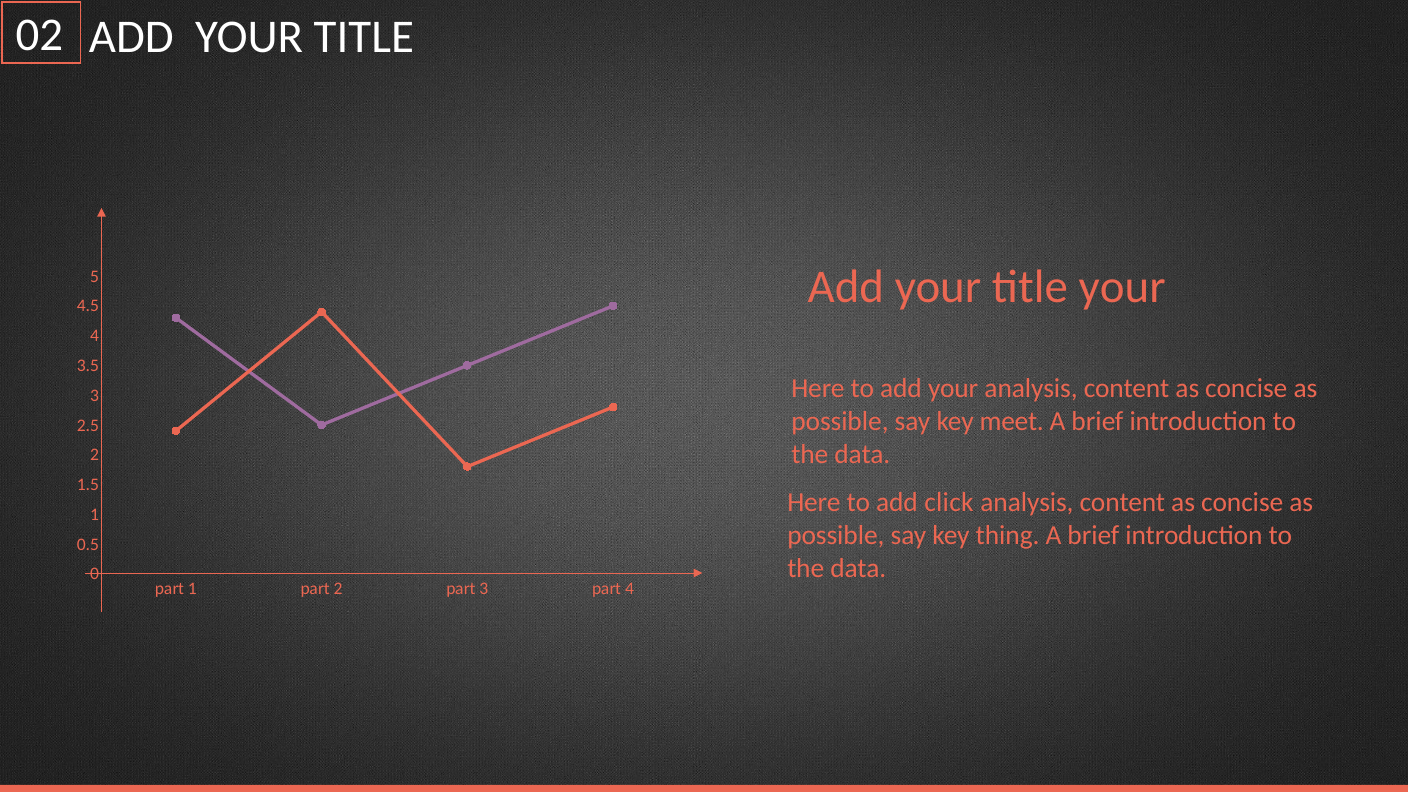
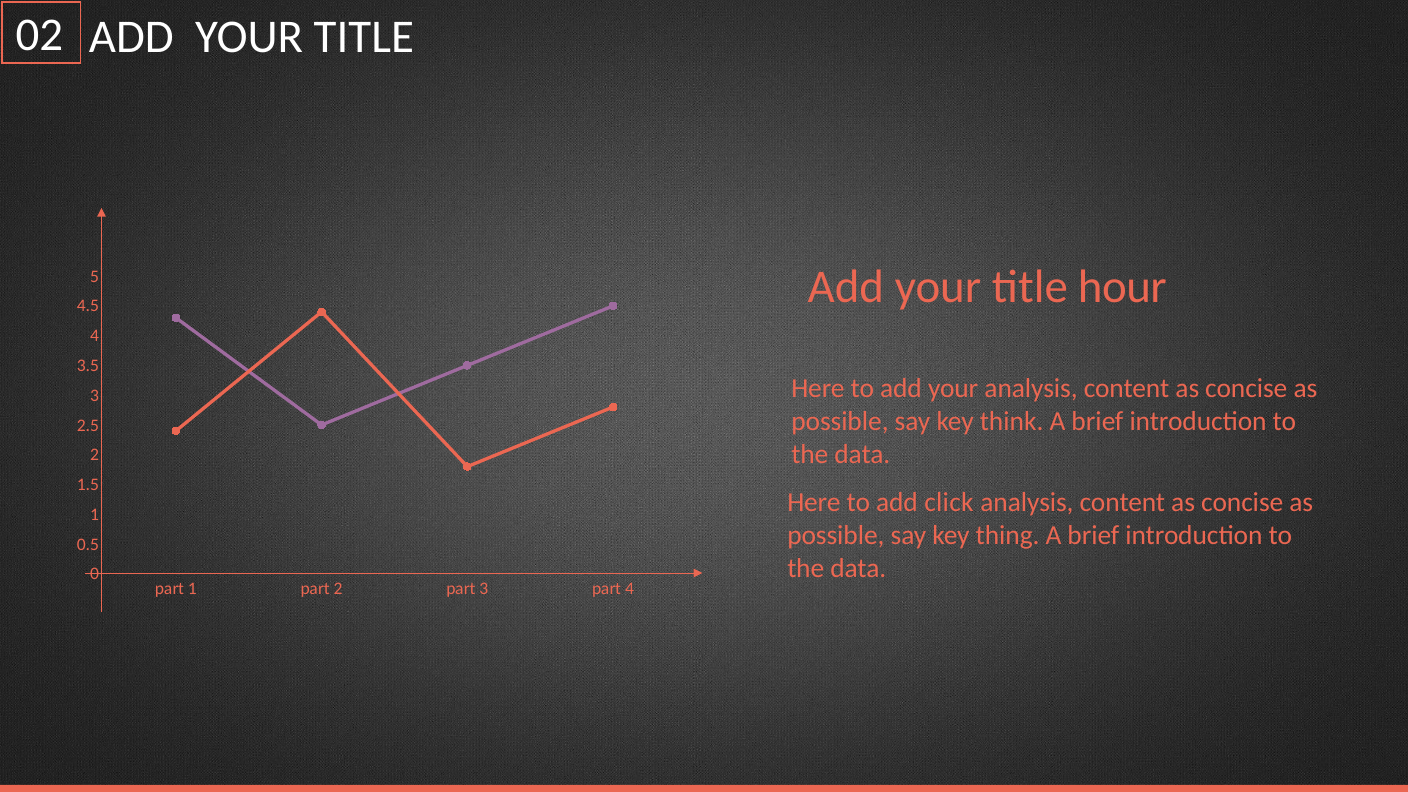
title your: your -> hour
meet: meet -> think
